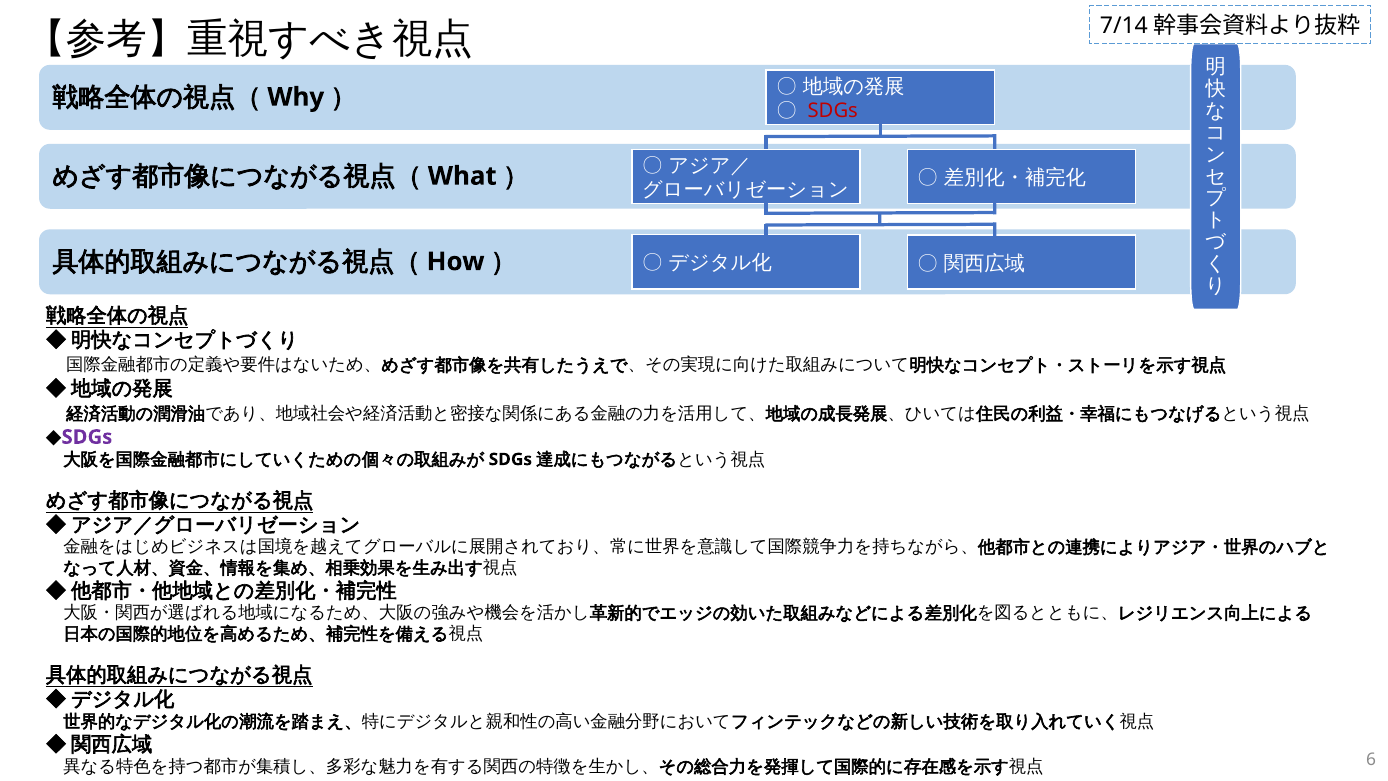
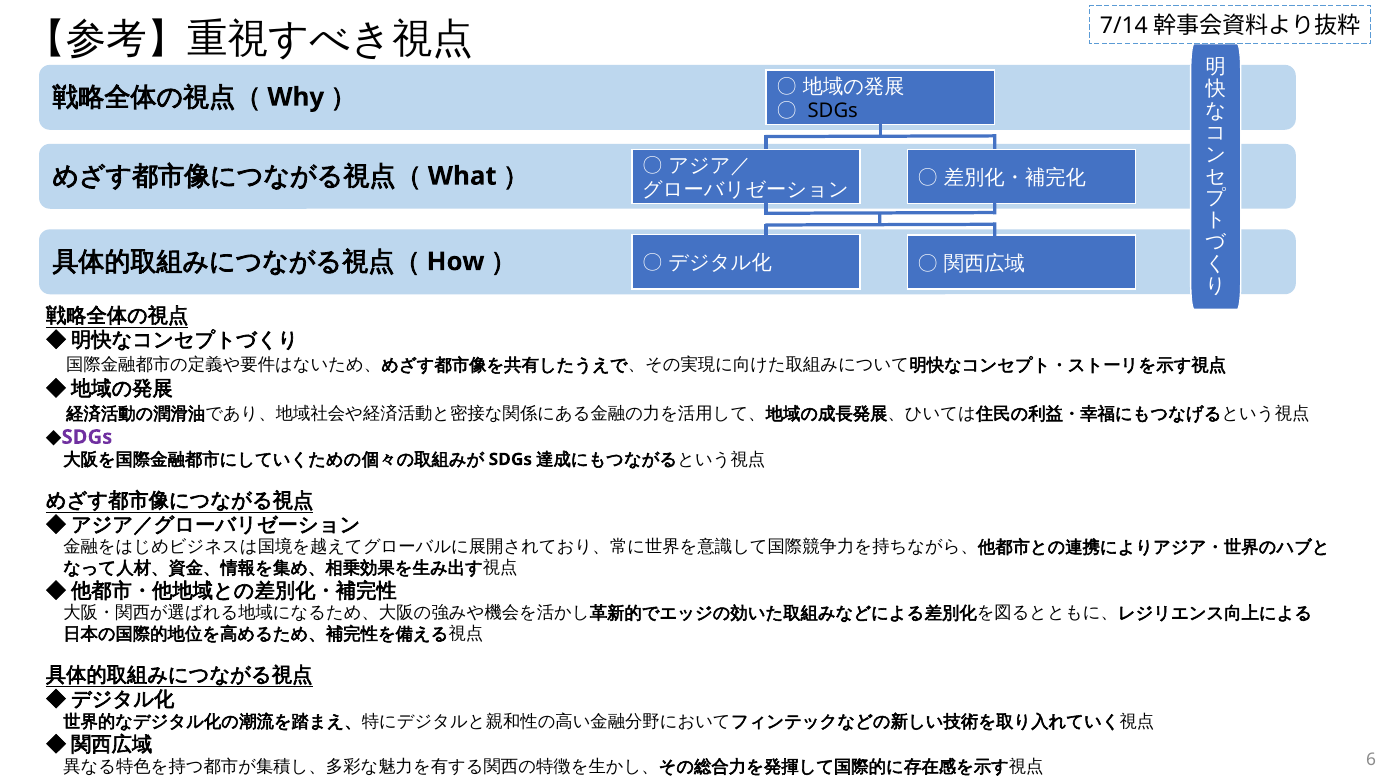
SDGs at (833, 111) colour: red -> black
